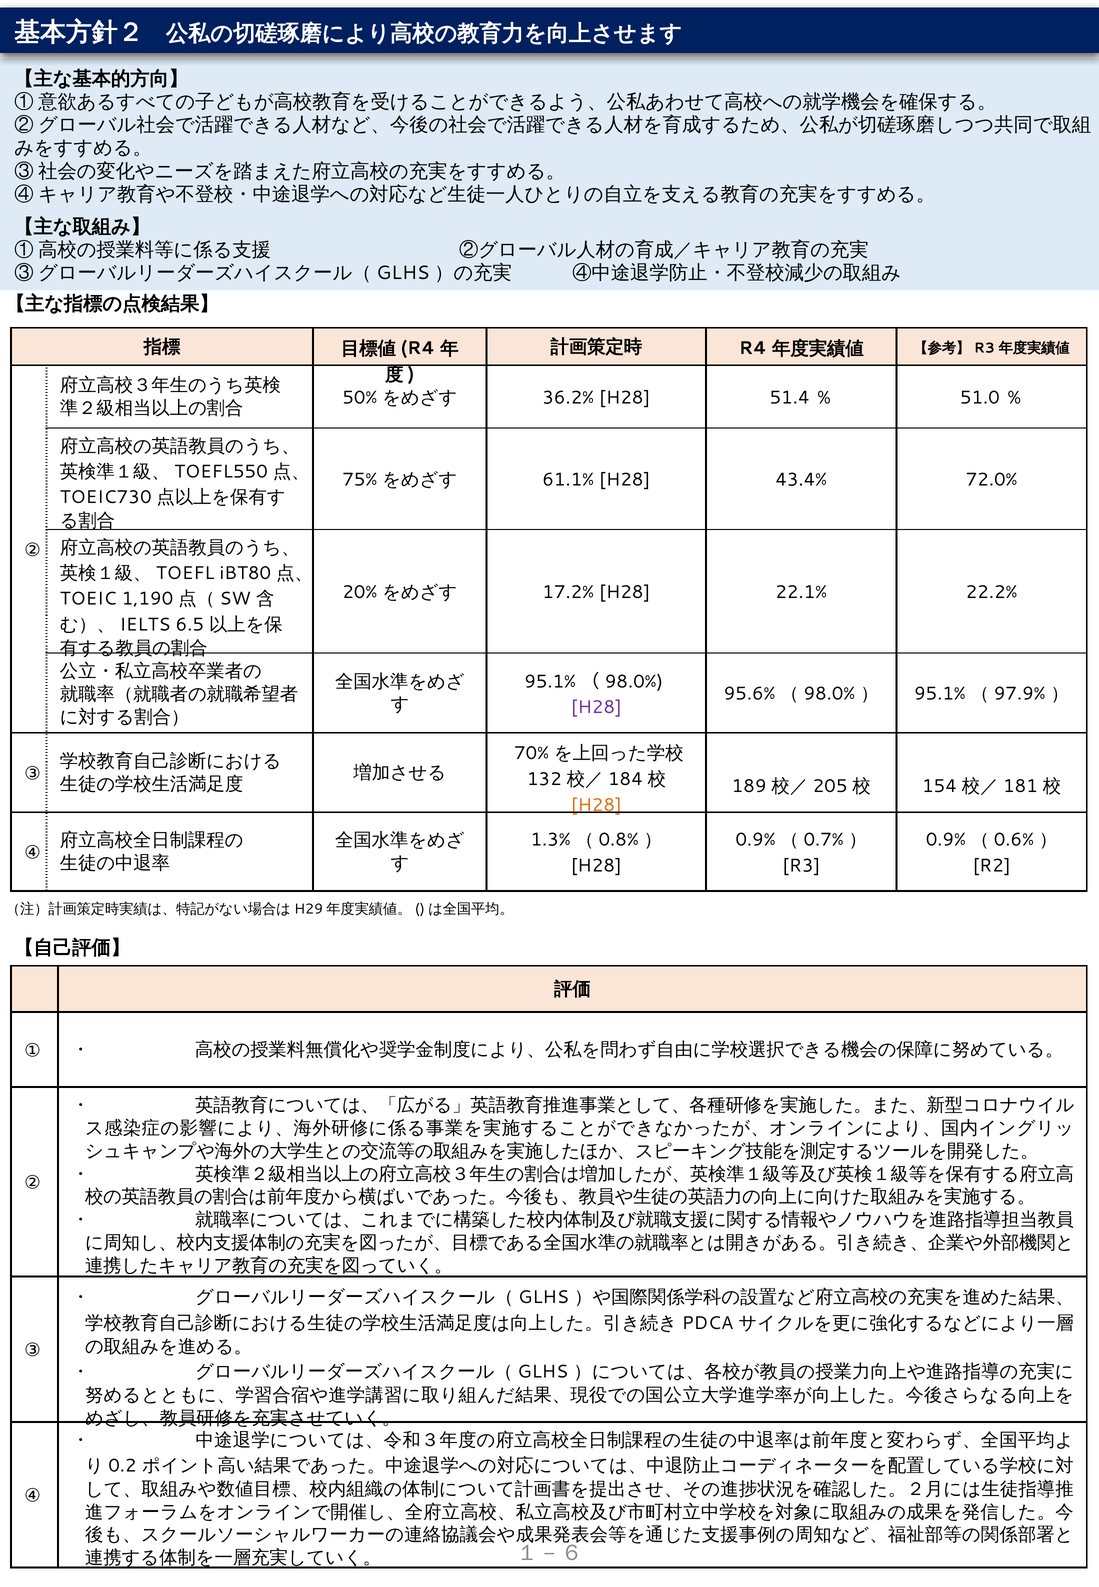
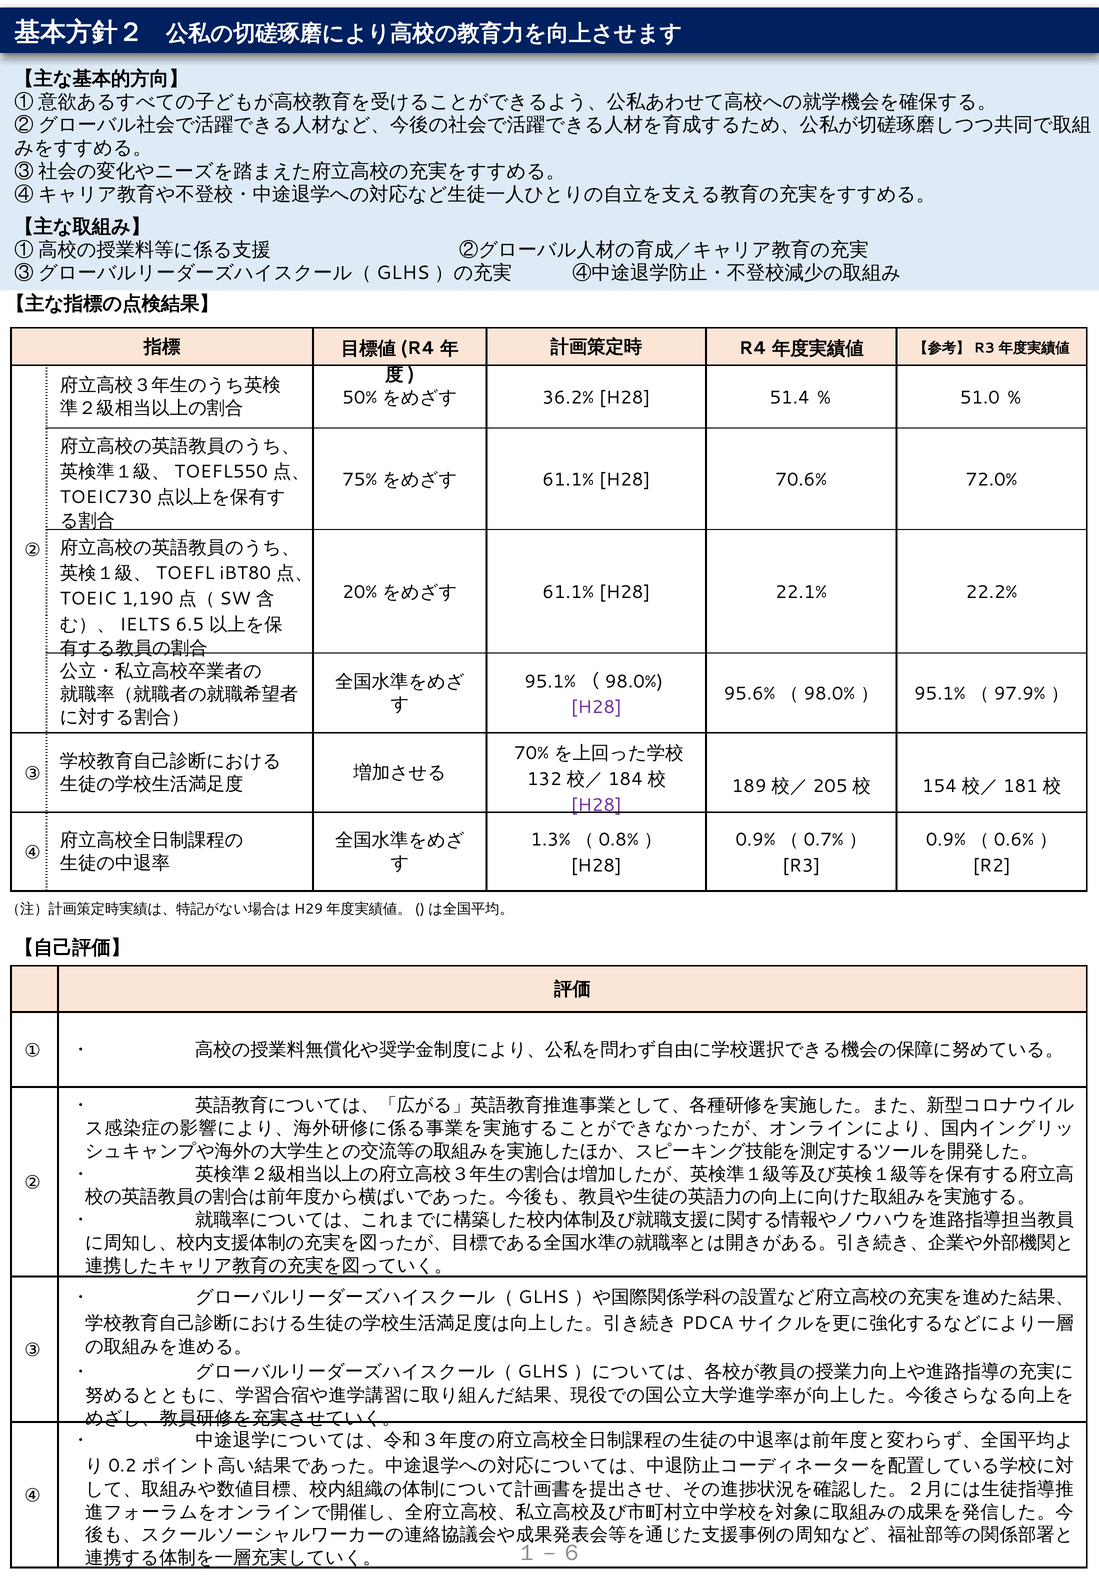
43.4%: 43.4% -> 70.6%
17.2% at (568, 592): 17.2% -> 61.1%
H28 at (596, 805) colour: orange -> purple
